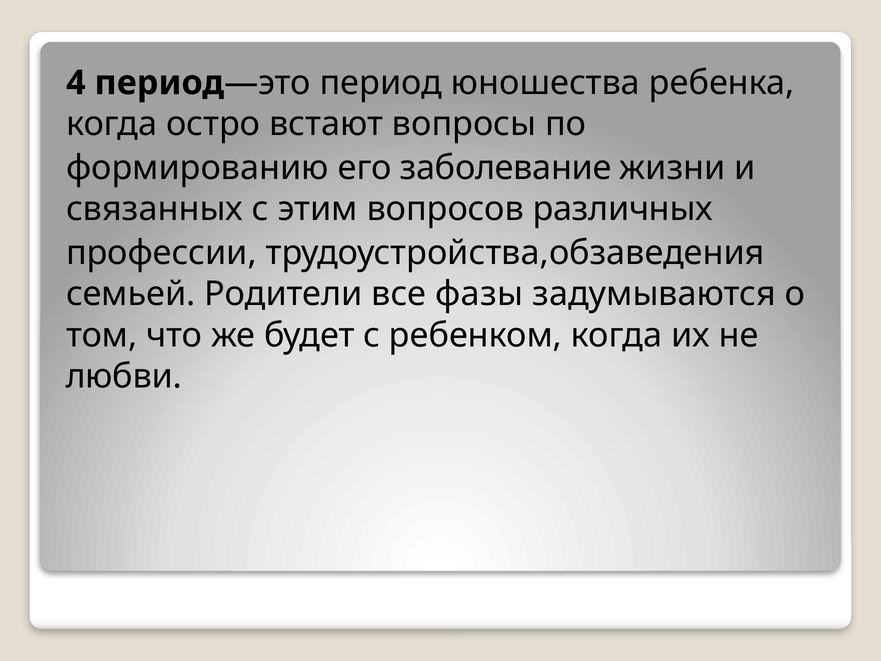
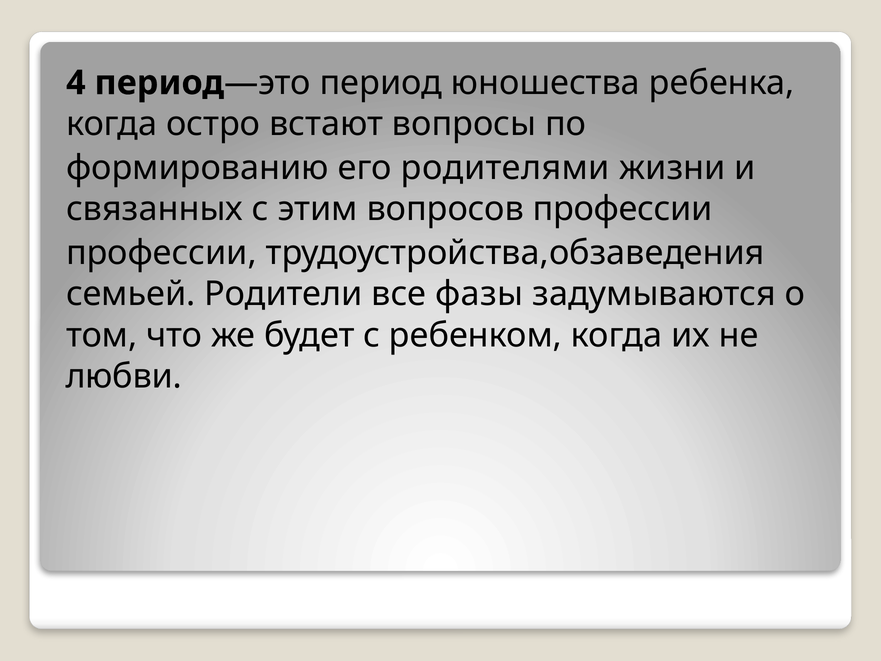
заболевание: заболевание -> родителями
вопросов различных: различных -> профессии
